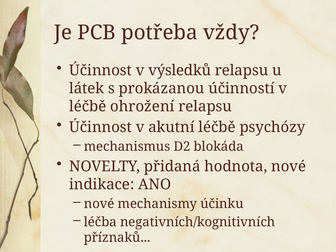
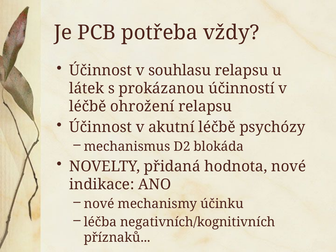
výsledků: výsledků -> souhlasu
